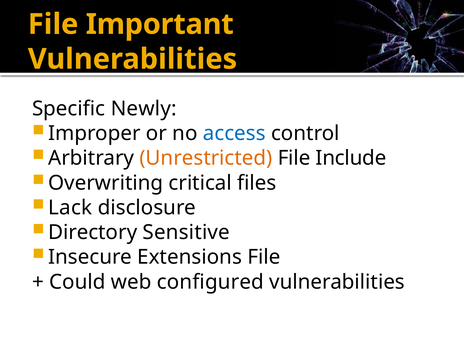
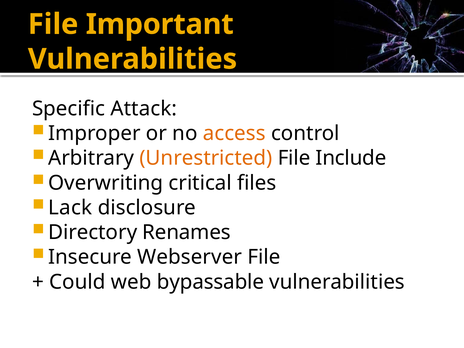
Newly: Newly -> Attack
access colour: blue -> orange
Sensitive: Sensitive -> Renames
Extensions: Extensions -> Webserver
configured: configured -> bypassable
